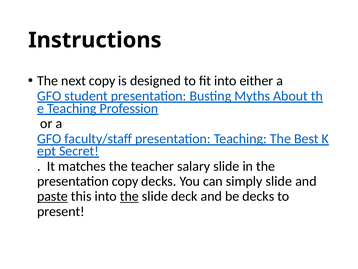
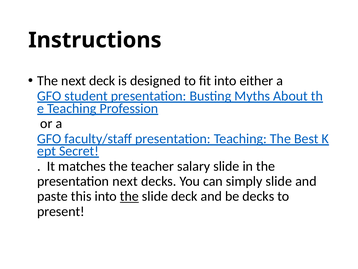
next copy: copy -> deck
presentation copy: copy -> next
paste underline: present -> none
